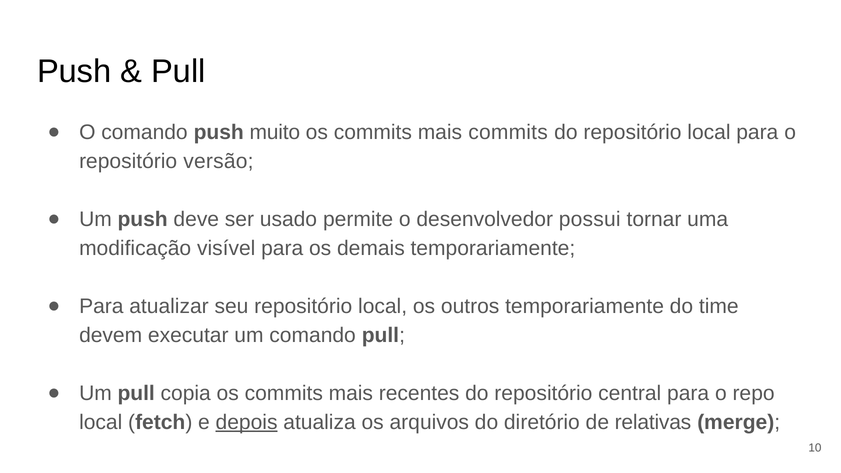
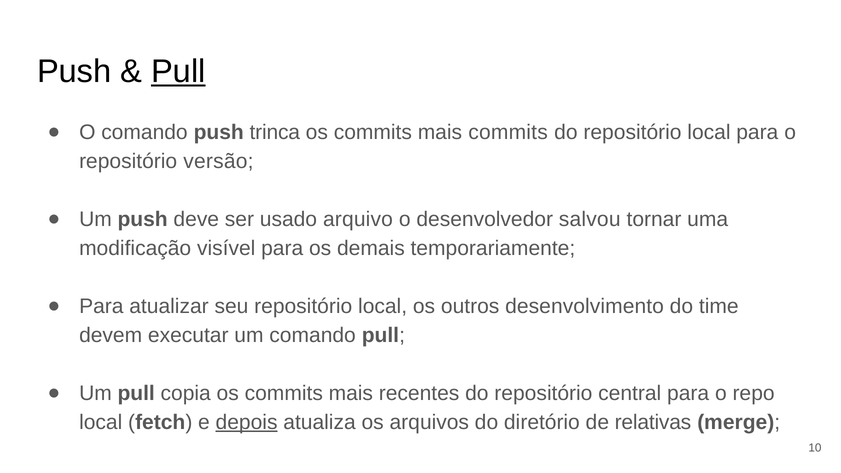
Pull at (178, 71) underline: none -> present
muito: muito -> trinca
permite: permite -> arquivo
possui: possui -> salvou
outros temporariamente: temporariamente -> desenvolvimento
